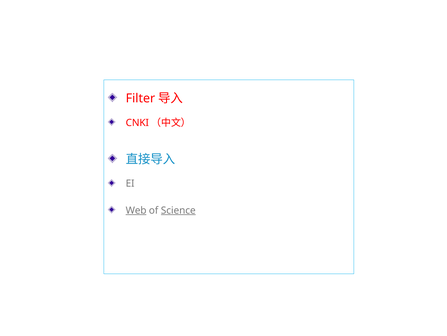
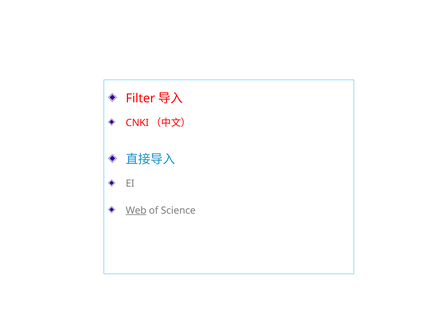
Science underline: present -> none
